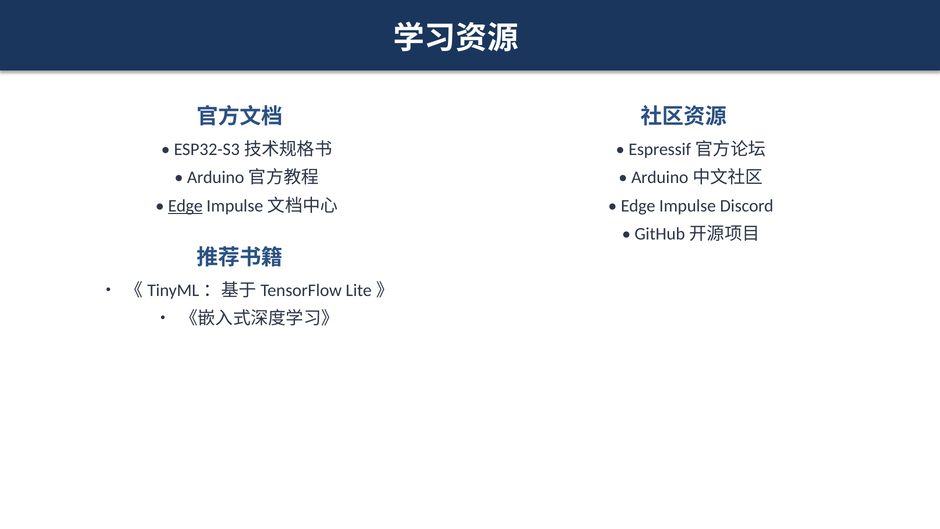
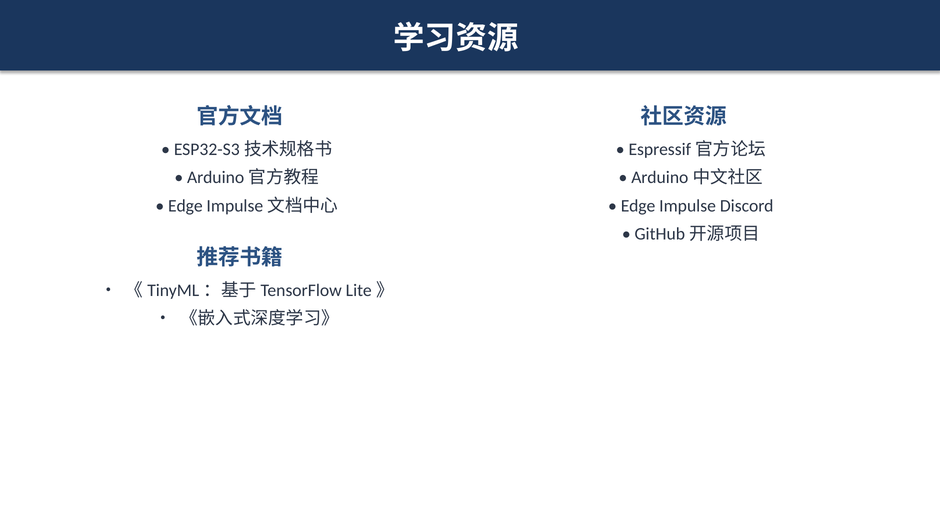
Edge at (185, 206) underline: present -> none
